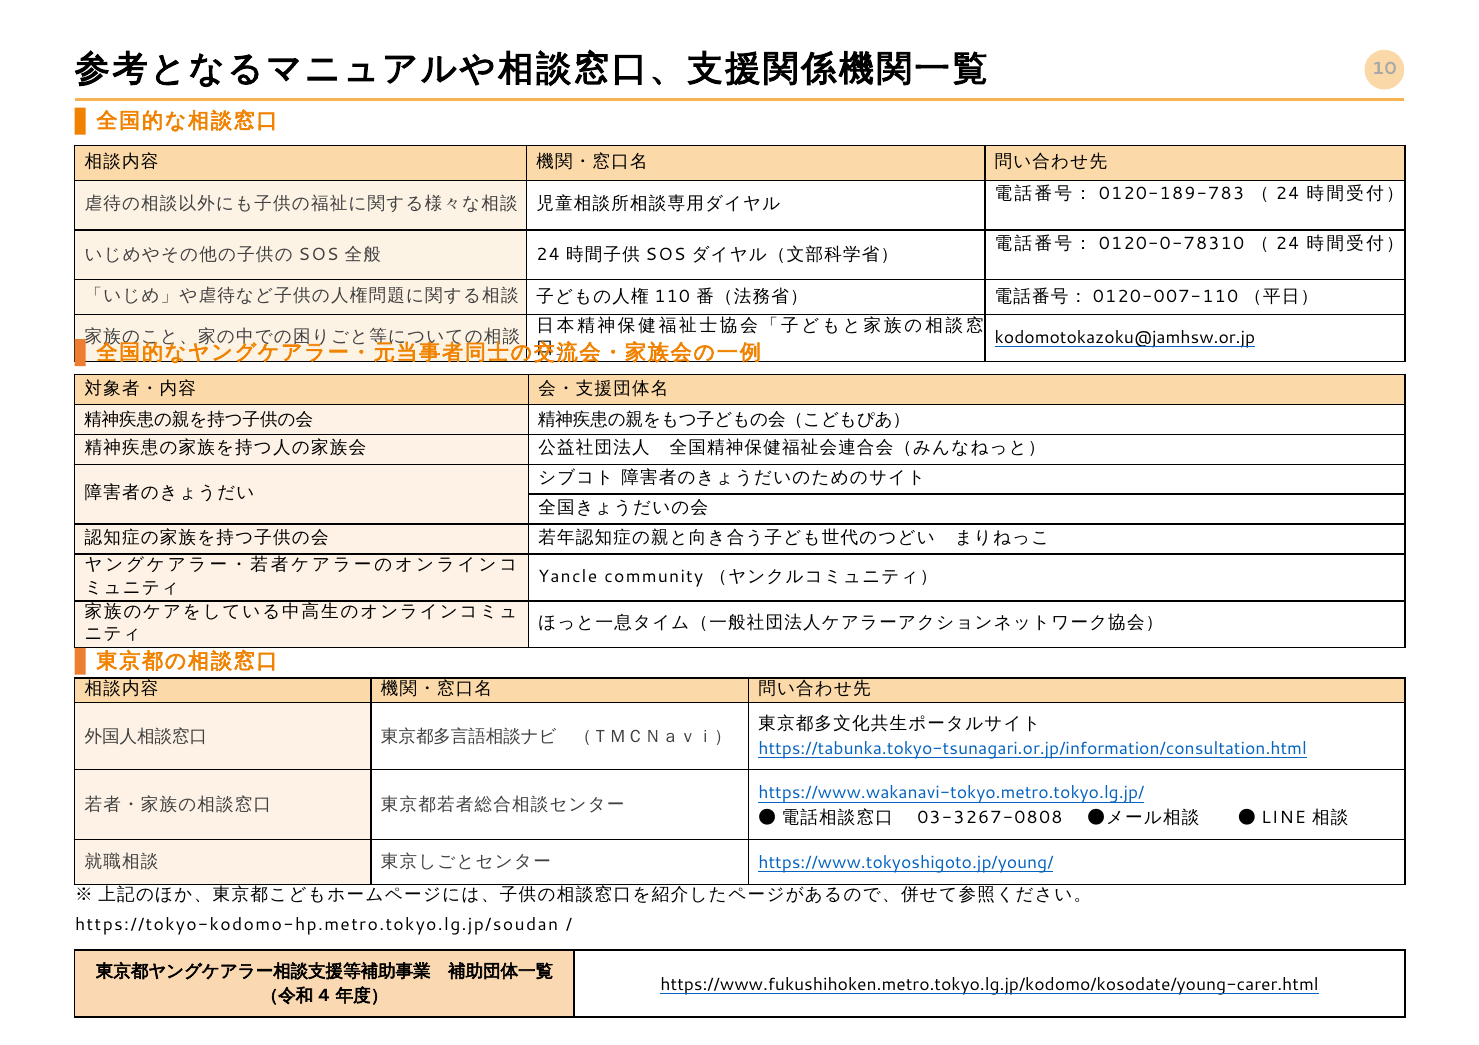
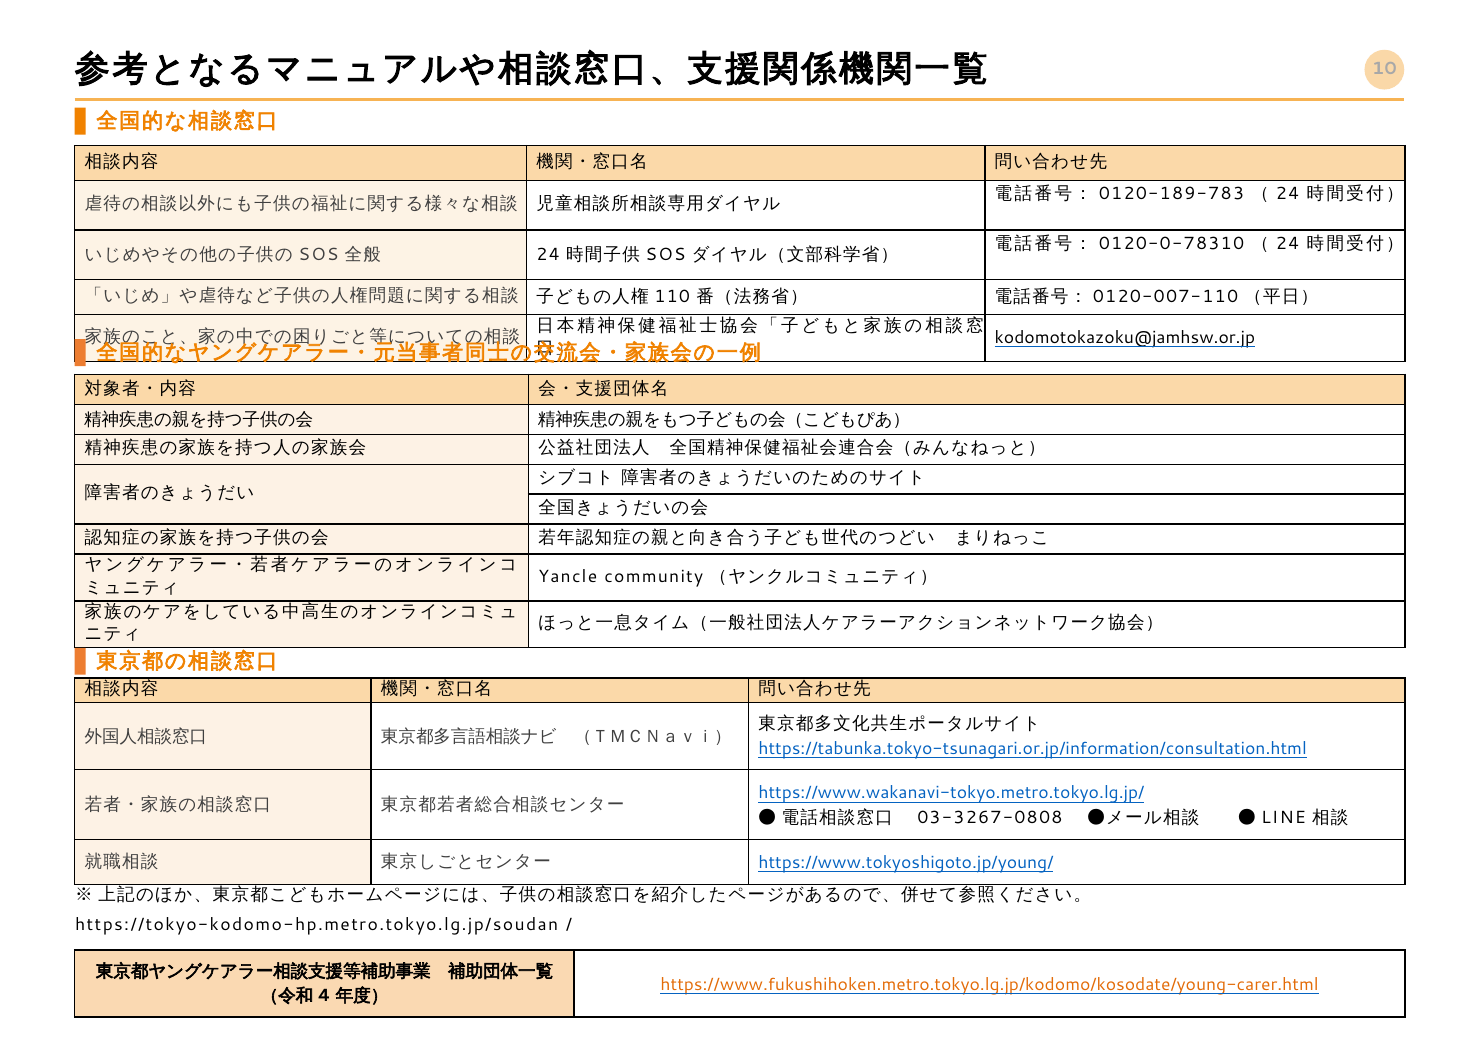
https://www.fukushihoken.metro.tokyo.lg.jp/kodomo/kosodate/young-carer.html colour: black -> orange
